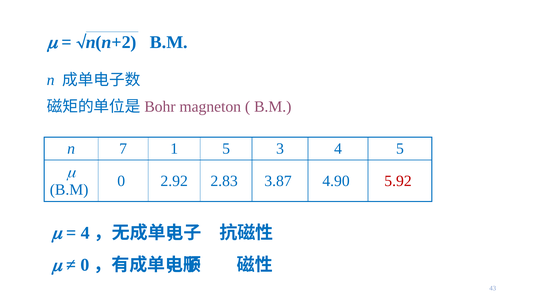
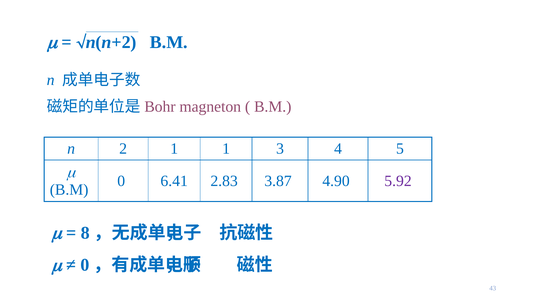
7: 7 -> 2
1 5: 5 -> 1
2.92: 2.92 -> 6.41
5.92 colour: red -> purple
4 at (85, 233): 4 -> 8
